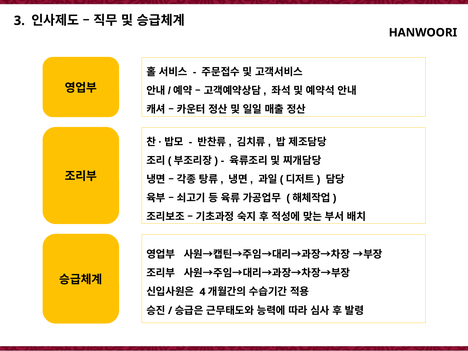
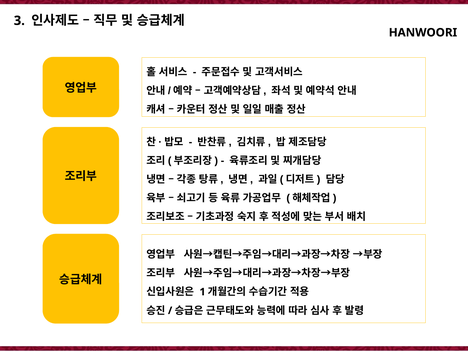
4: 4 -> 1
